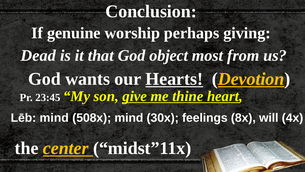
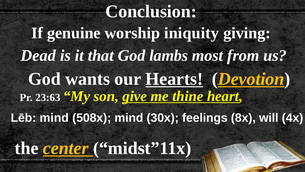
perhaps: perhaps -> iniquity
object: object -> lambs
23:45: 23:45 -> 23:63
